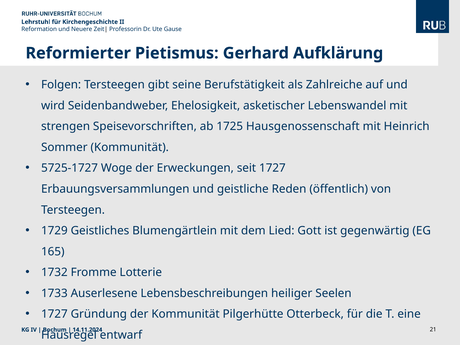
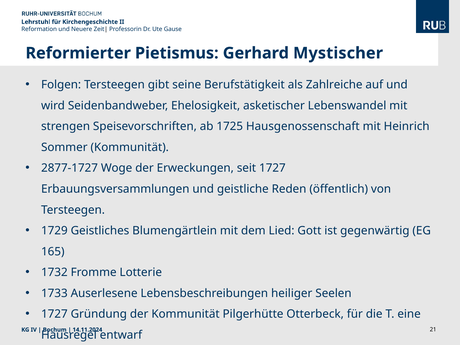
Aufklärung: Aufklärung -> Mystischer
5725-1727: 5725-1727 -> 2877-1727
